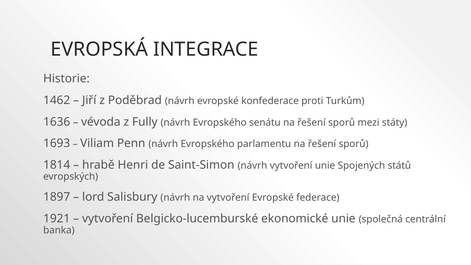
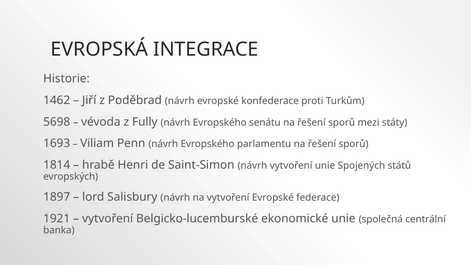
1636: 1636 -> 5698
